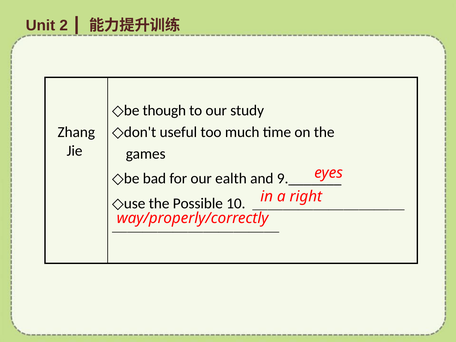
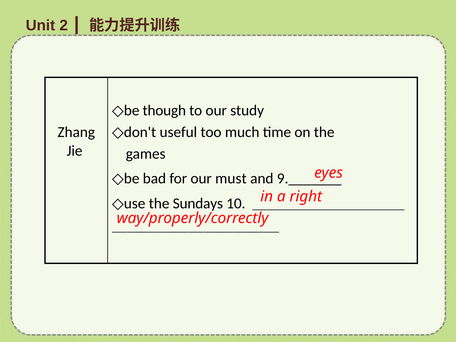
ealth: ealth -> must
Possible: Possible -> Sundays
